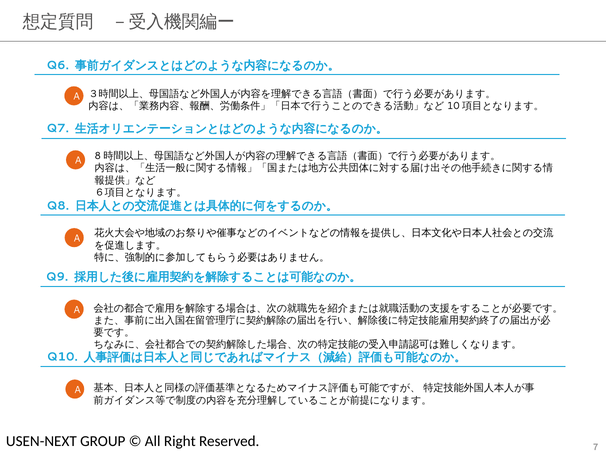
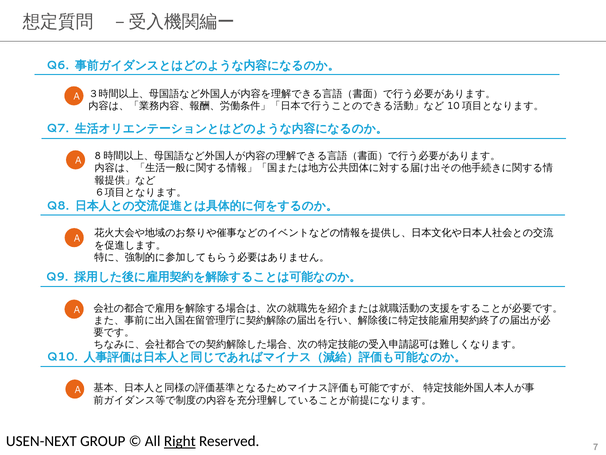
Right underline: none -> present
